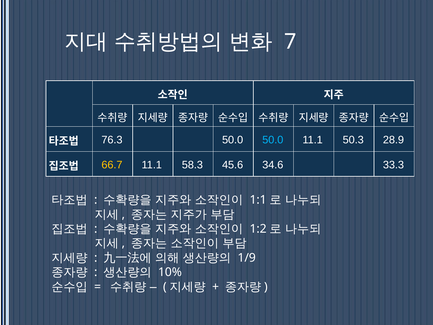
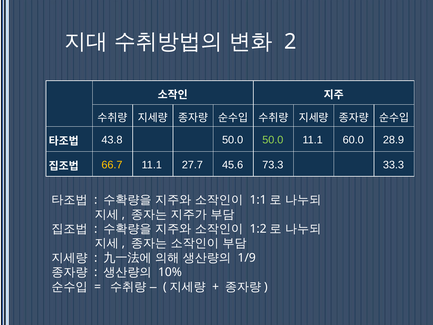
7: 7 -> 2
76.3: 76.3 -> 43.8
50.0 at (273, 140) colour: light blue -> light green
50.3: 50.3 -> 60.0
58.3: 58.3 -> 27.7
34.6: 34.6 -> 73.3
